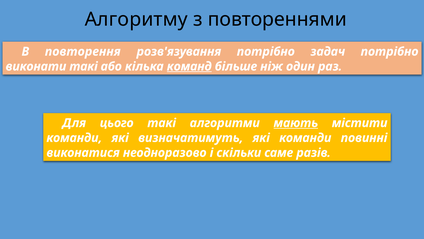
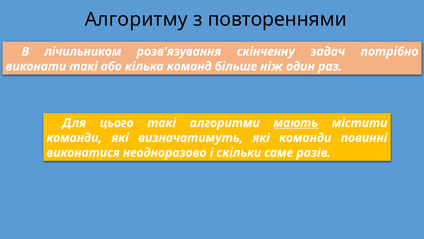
повторення: повторення -> лічильником
розв'язування потрібно: потрібно -> скінченну
команд underline: present -> none
